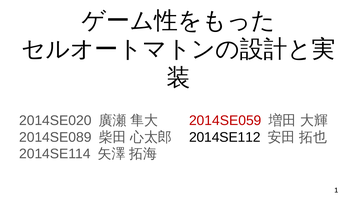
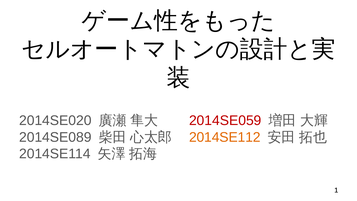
2014SE112 colour: black -> orange
